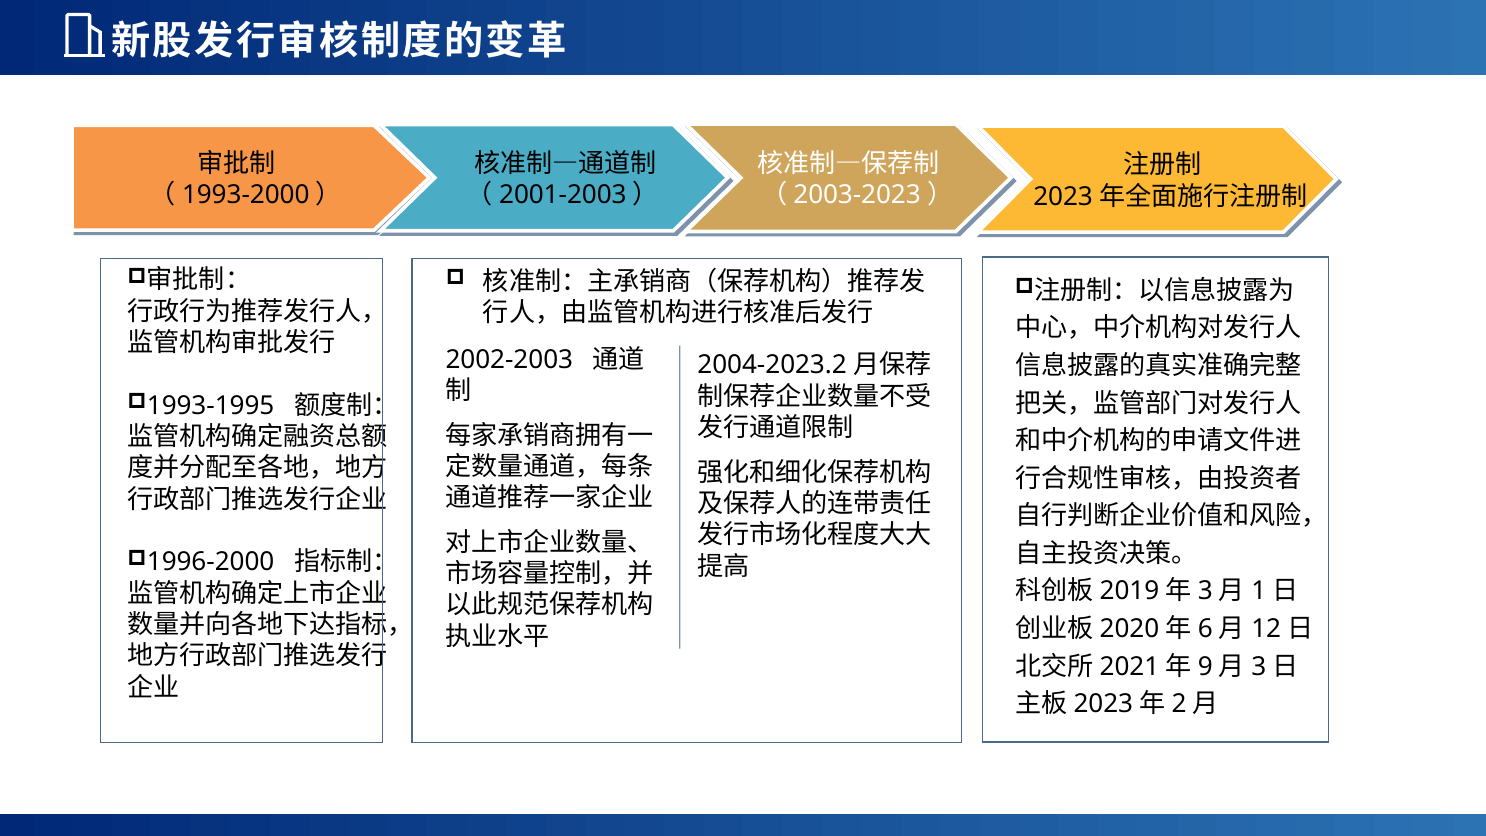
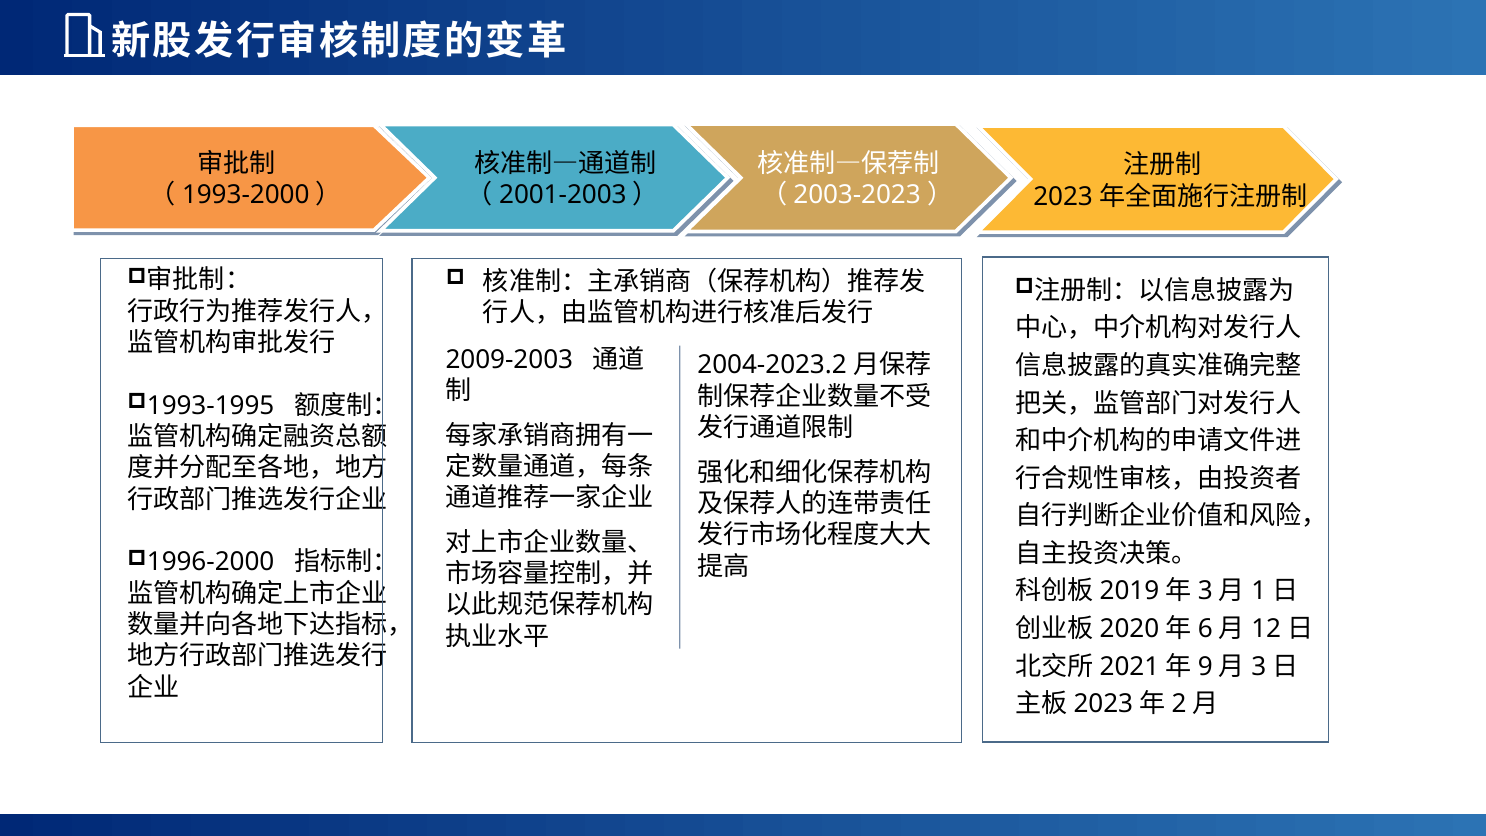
2002-2003: 2002-2003 -> 2009-2003
